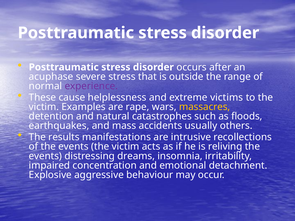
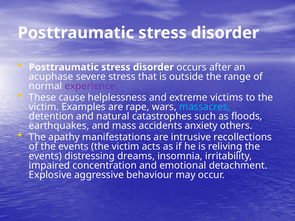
massacres colour: yellow -> light blue
usually: usually -> anxiety
results: results -> apathy
